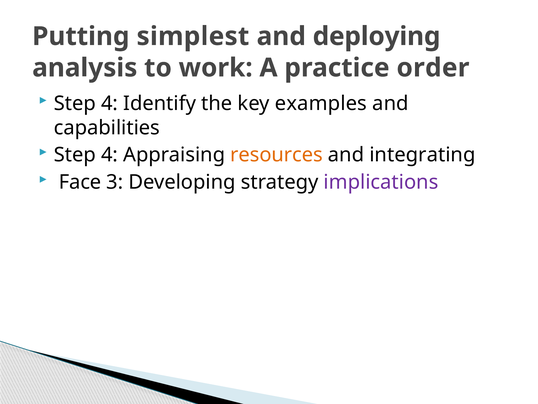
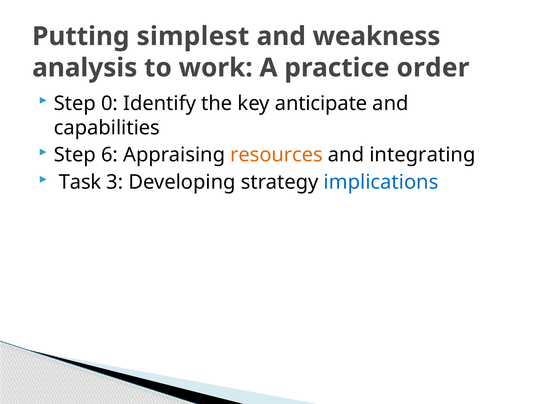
deploying: deploying -> weakness
4 at (110, 103): 4 -> 0
examples: examples -> anticipate
4 at (110, 155): 4 -> 6
Face: Face -> Task
implications colour: purple -> blue
